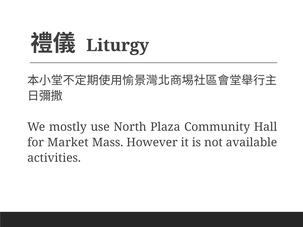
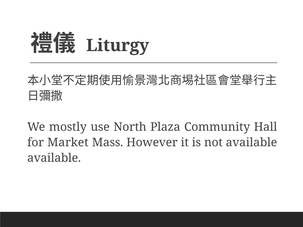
activities at (54, 158): activities -> available
